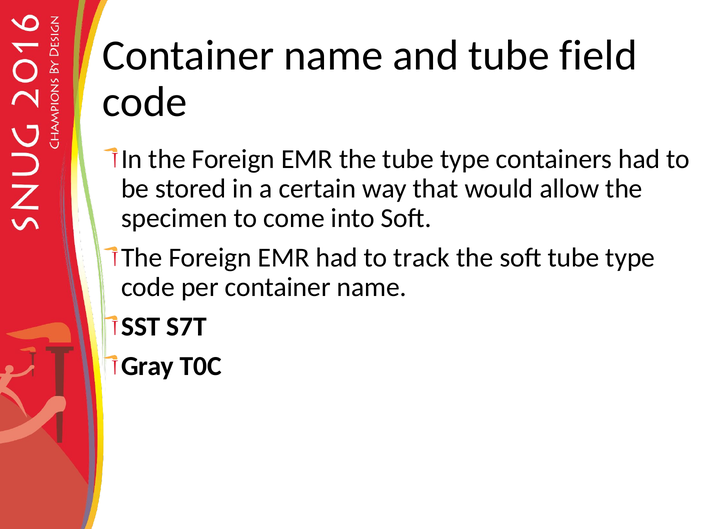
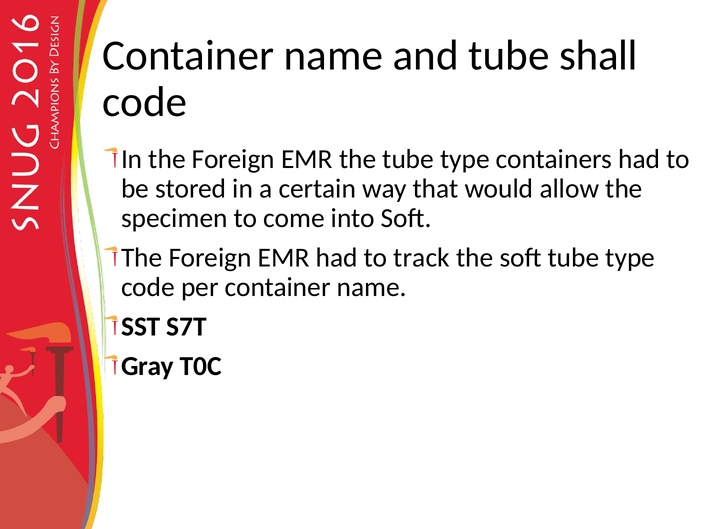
field: field -> shall
